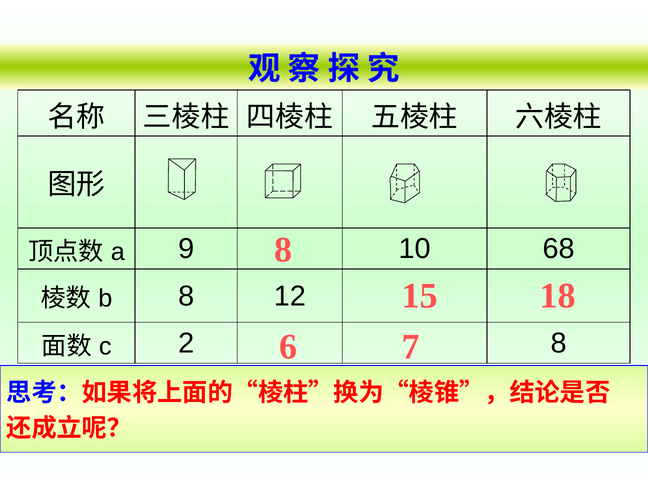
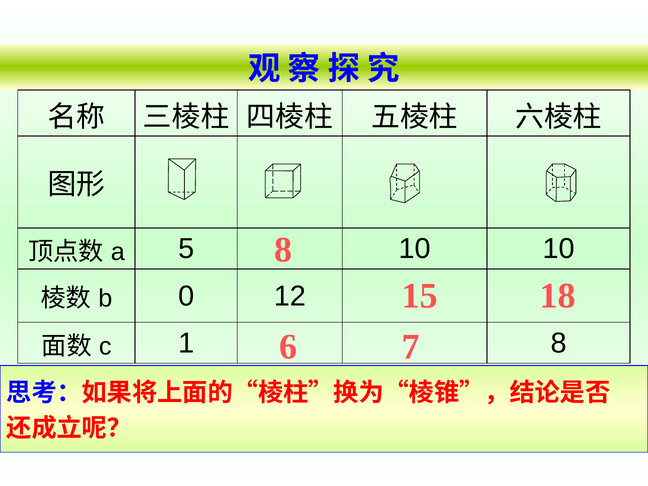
9: 9 -> 5
10 68: 68 -> 10
8 at (186, 296): 8 -> 0
2: 2 -> 1
